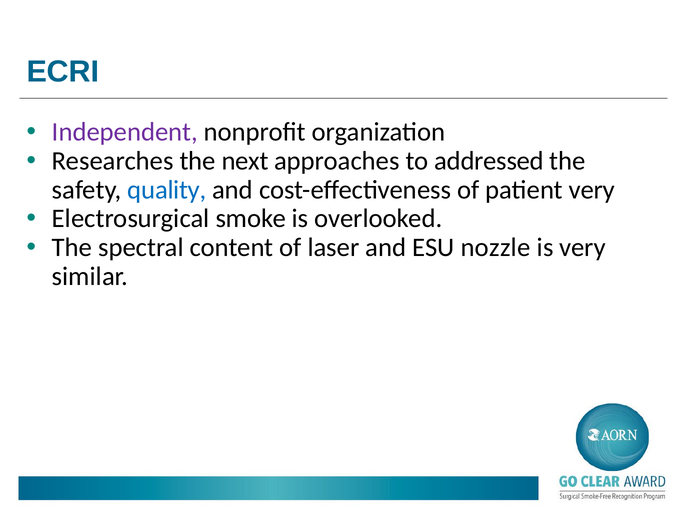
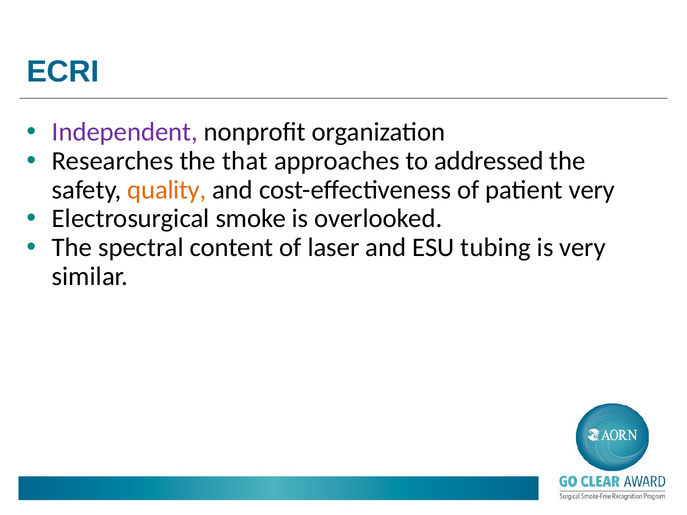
next: next -> that
quality colour: blue -> orange
nozzle: nozzle -> tubing
